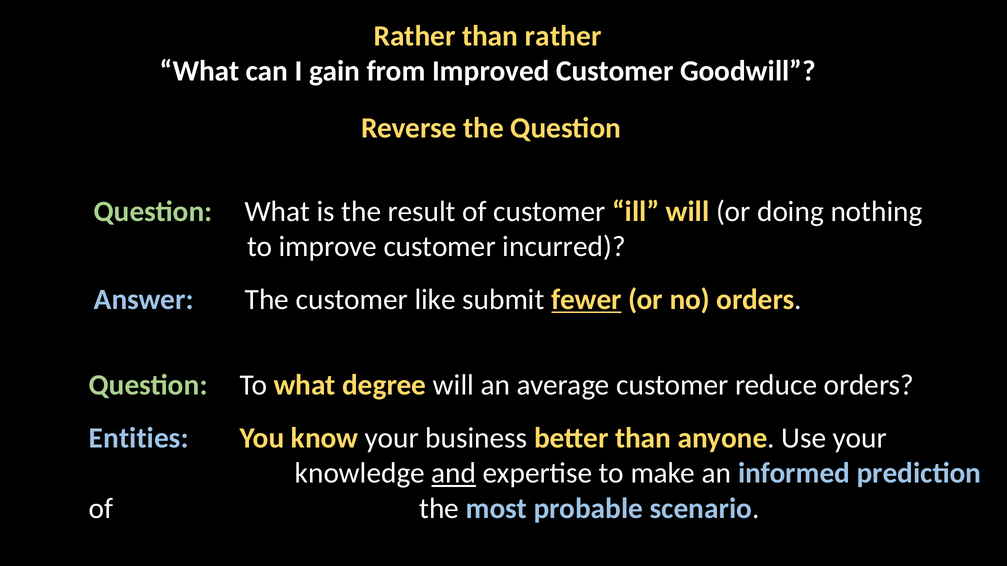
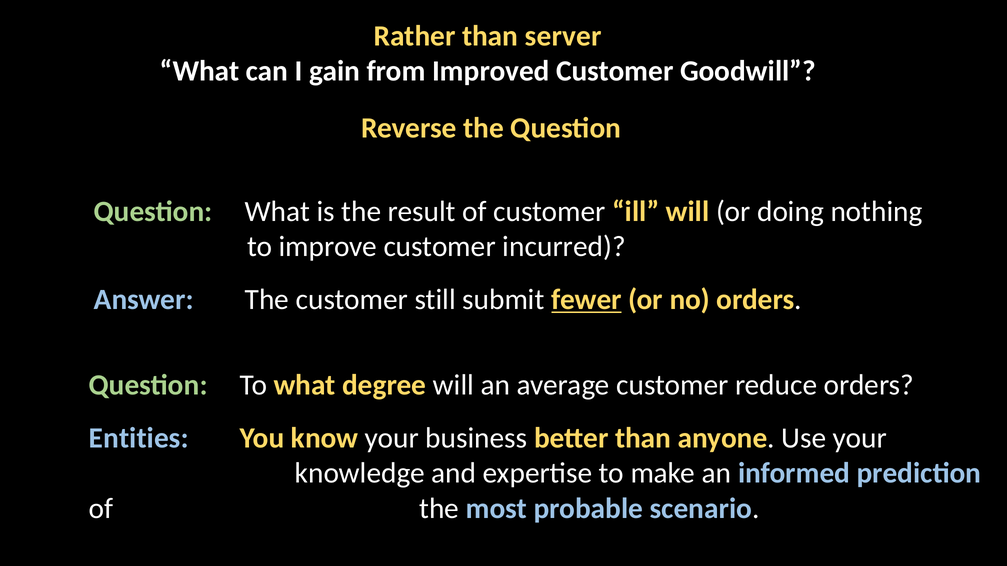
than rather: rather -> server
like: like -> still
and underline: present -> none
